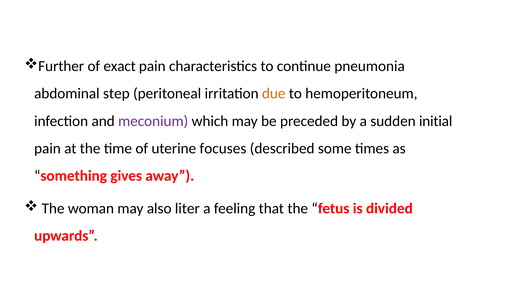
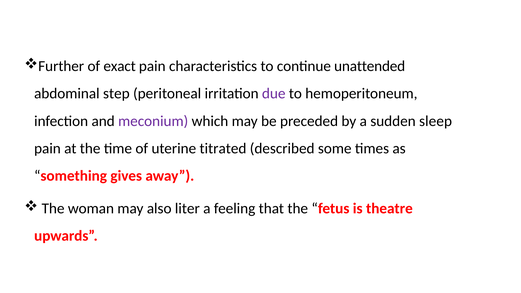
pneumonia: pneumonia -> unattended
due colour: orange -> purple
initial: initial -> sleep
focuses: focuses -> titrated
divided: divided -> theatre
